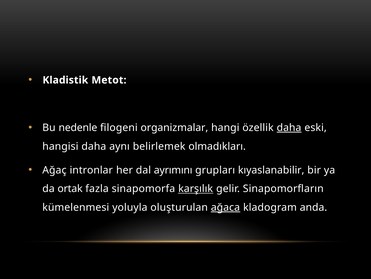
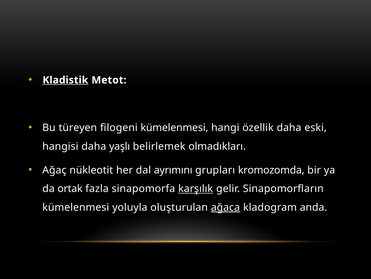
Kladistik underline: none -> present
nedenle: nedenle -> türeyen
filogeni organizmalar: organizmalar -> kümelenmesi
daha at (289, 127) underline: present -> none
aynı: aynı -> yaşlı
intronlar: intronlar -> nükleotit
kıyaslanabilir: kıyaslanabilir -> kromozomda
